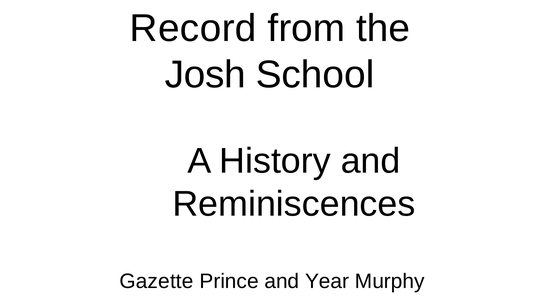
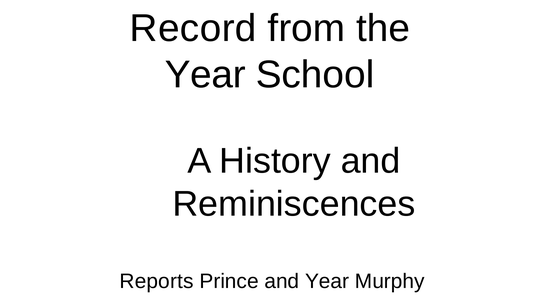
Josh at (205, 75): Josh -> Year
Gazette: Gazette -> Reports
